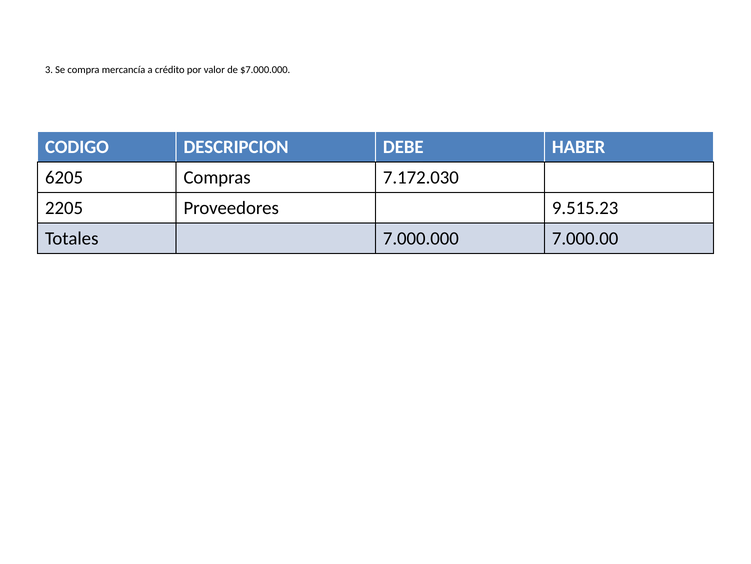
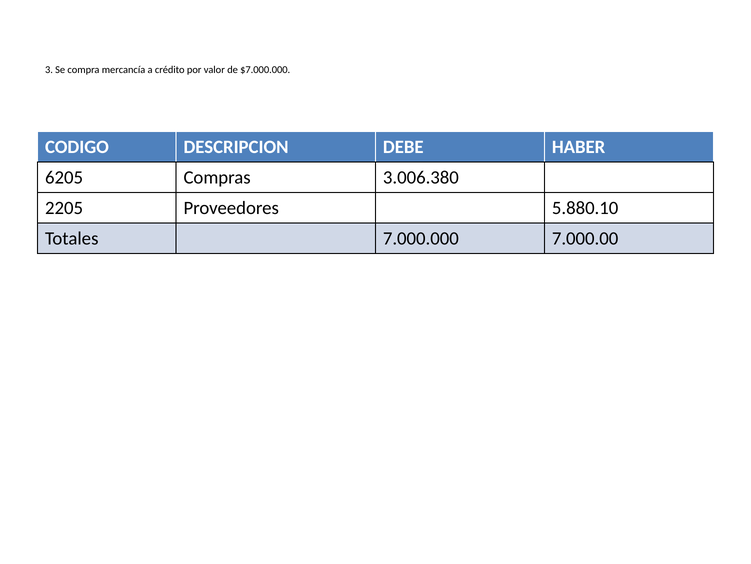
7.172.030: 7.172.030 -> 3.006.380
9.515.23: 9.515.23 -> 5.880.10
